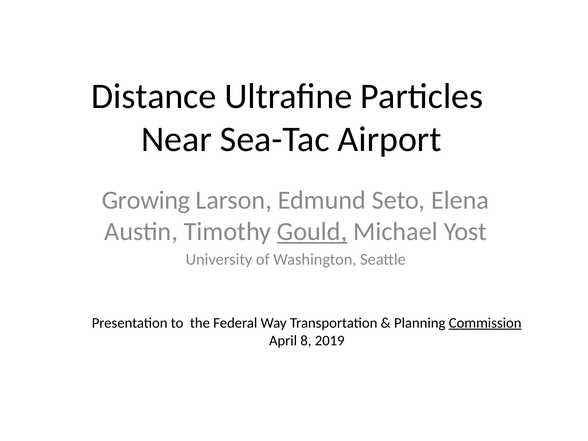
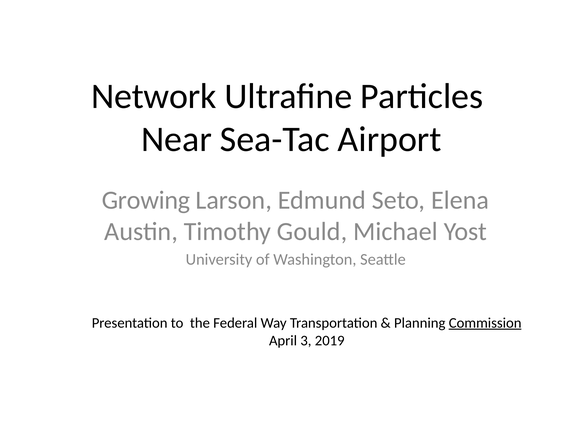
Distance: Distance -> Network
Gould underline: present -> none
8: 8 -> 3
